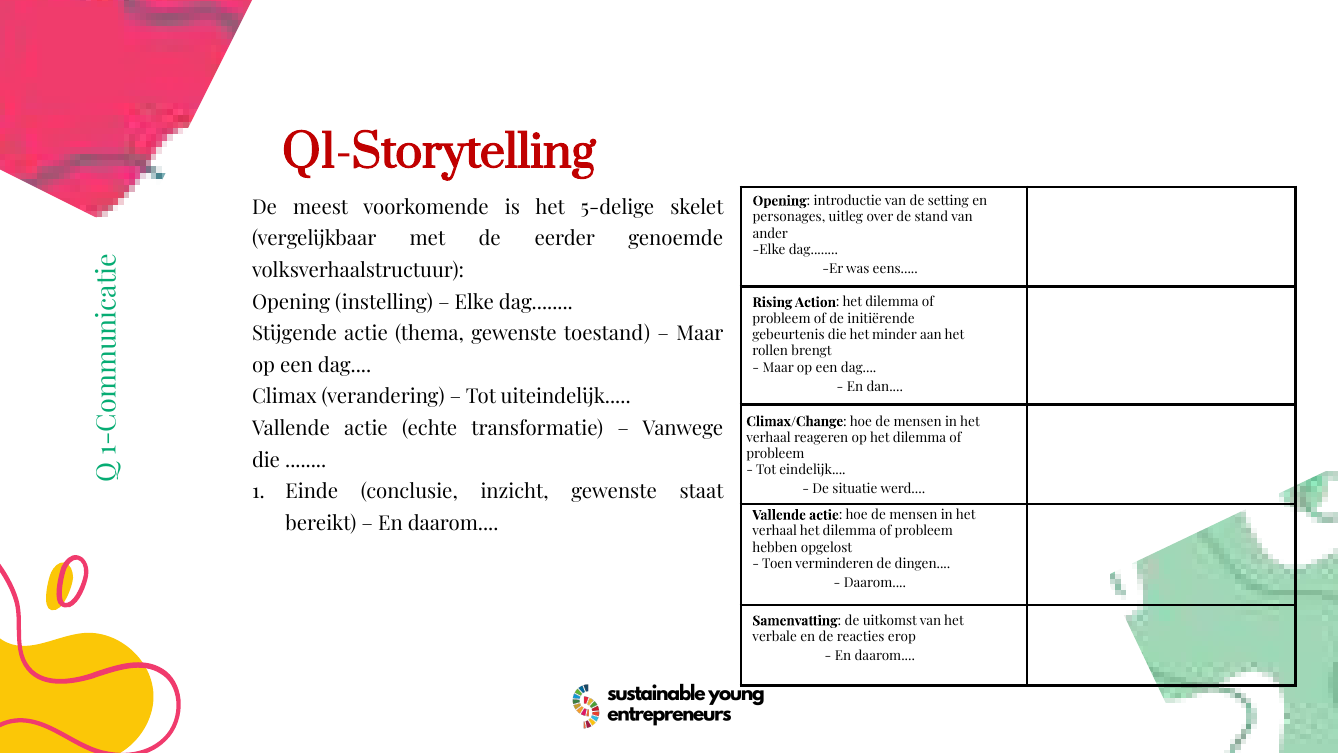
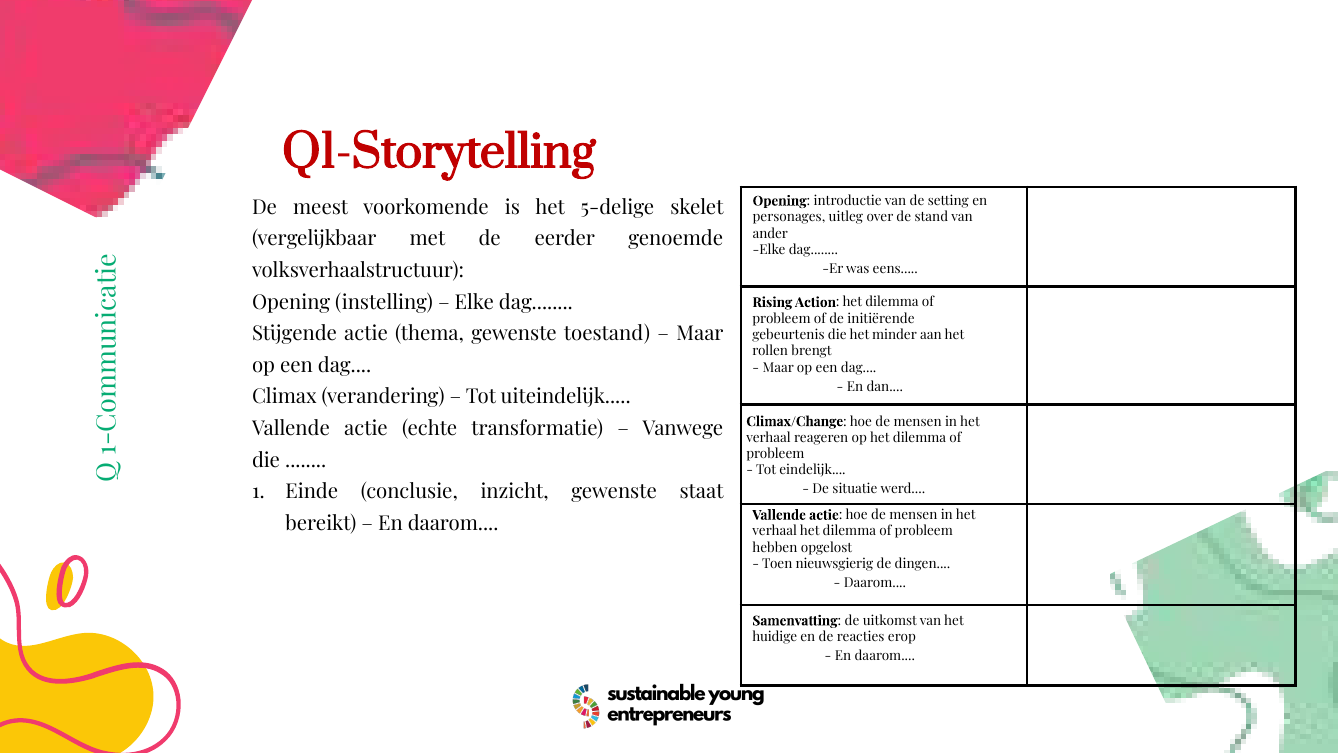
verminderen: verminderen -> nieuwsgierig
verbale: verbale -> huidige
